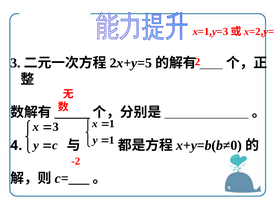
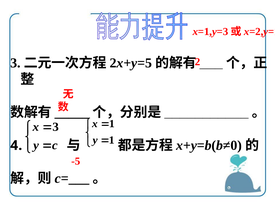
-2: -2 -> -5
